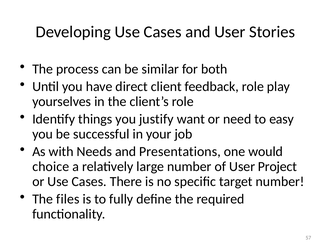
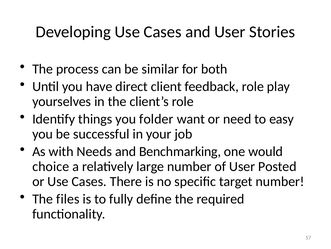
justify: justify -> folder
Presentations: Presentations -> Benchmarking
Project: Project -> Posted
